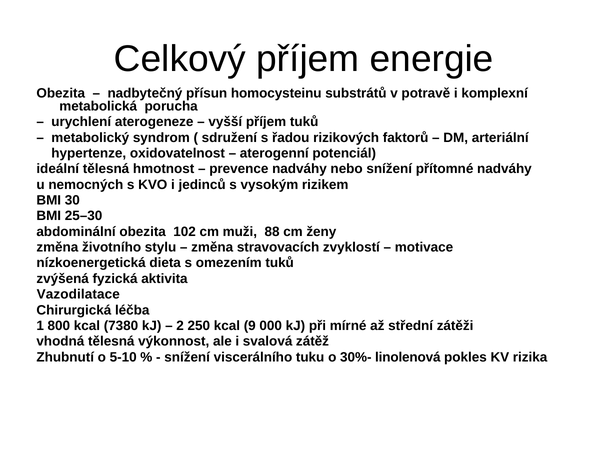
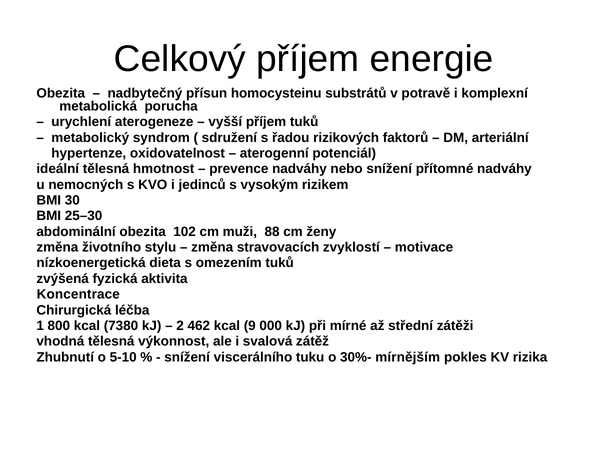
Vazodilatace: Vazodilatace -> Koncentrace
250: 250 -> 462
linolenová: linolenová -> mírnějším
